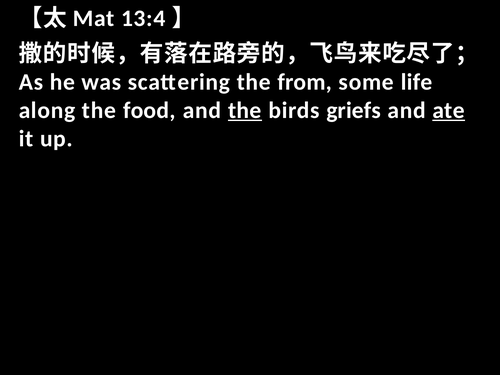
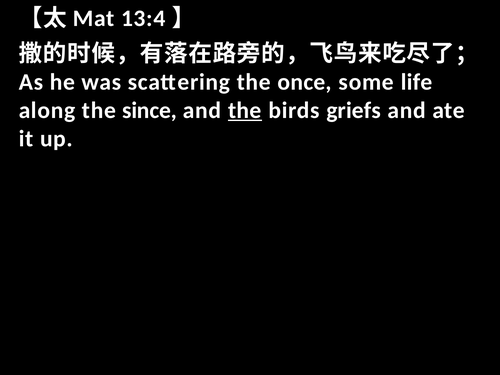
from: from -> once
food: food -> since
ate underline: present -> none
